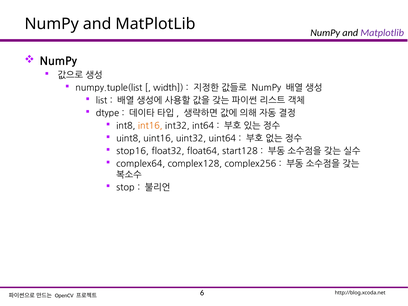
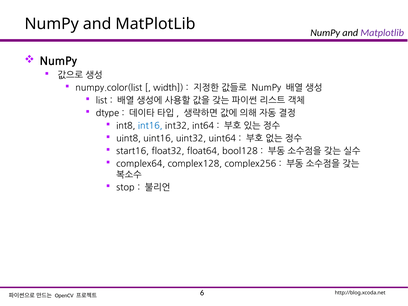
numpy.tuple(list: numpy.tuple(list -> numpy.color(list
int16 colour: orange -> blue
stop16: stop16 -> start16
start128: start128 -> bool128
